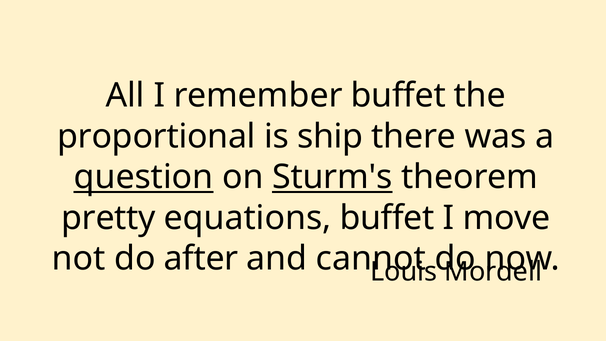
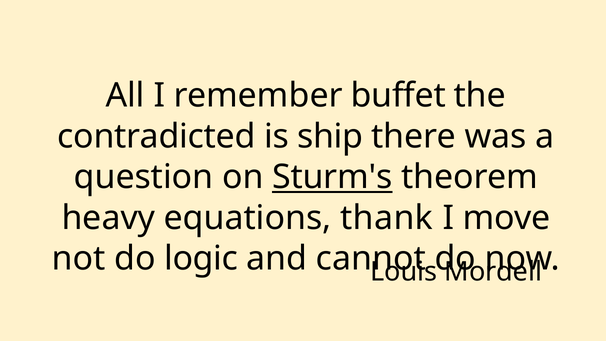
proportional: proportional -> contradicted
question underline: present -> none
pretty: pretty -> heavy
equations buffet: buffet -> thank
after: after -> logic
